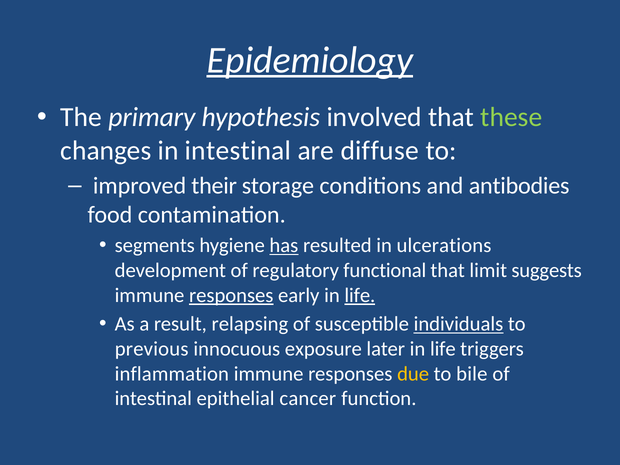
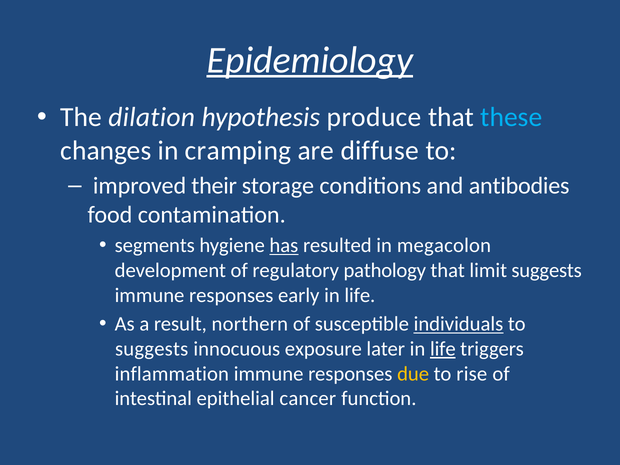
primary: primary -> dilation
involved: involved -> produce
these colour: light green -> light blue
in intestinal: intestinal -> cramping
ulcerations: ulcerations -> megacolon
functional: functional -> pathology
responses at (231, 295) underline: present -> none
life at (360, 295) underline: present -> none
relapsing: relapsing -> northern
previous at (152, 349): previous -> suggests
life at (443, 349) underline: none -> present
bile: bile -> rise
